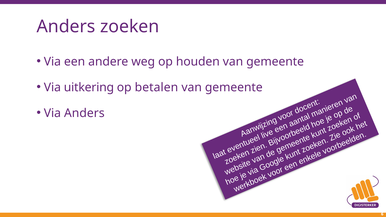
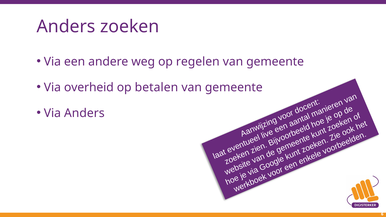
houden: houden -> regelen
uitkering: uitkering -> overheid
